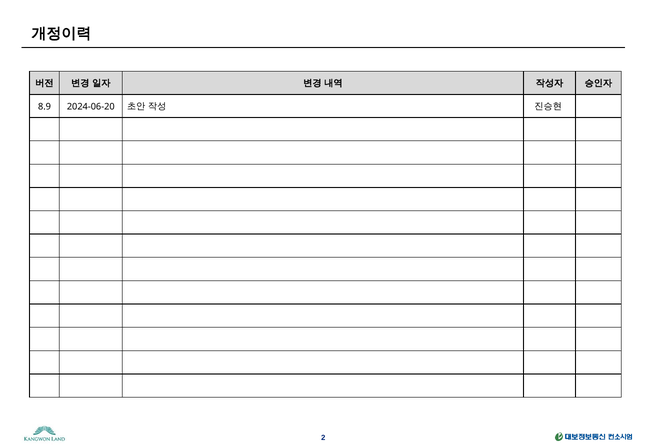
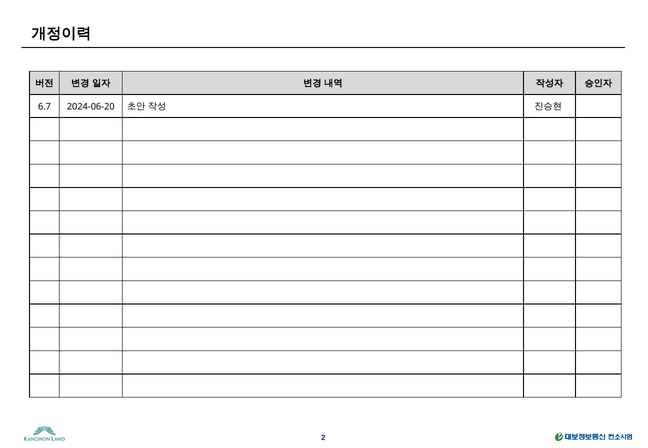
8.9: 8.9 -> 6.7
